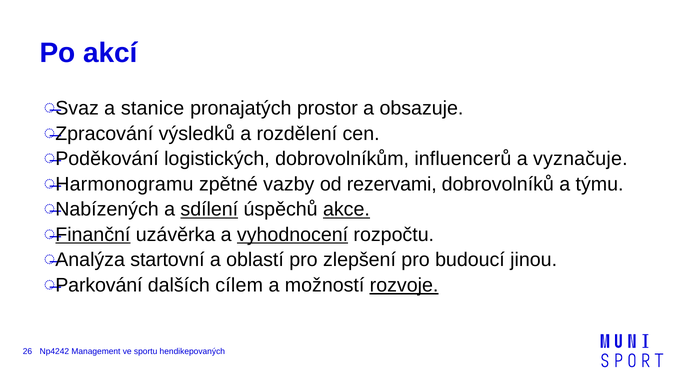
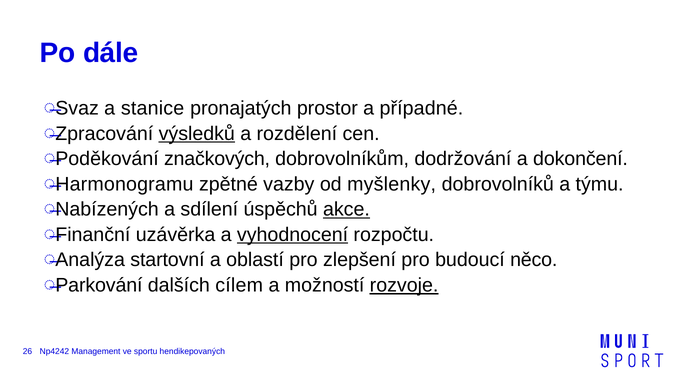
akcí: akcí -> dále
obsazuje: obsazuje -> případné
výsledků underline: none -> present
logistických: logistických -> značkových
influencerů: influencerů -> dodržování
vyznačuje: vyznačuje -> dokončení
rezervami: rezervami -> myšlenky
sdílení underline: present -> none
Finanční underline: present -> none
jinou: jinou -> něco
